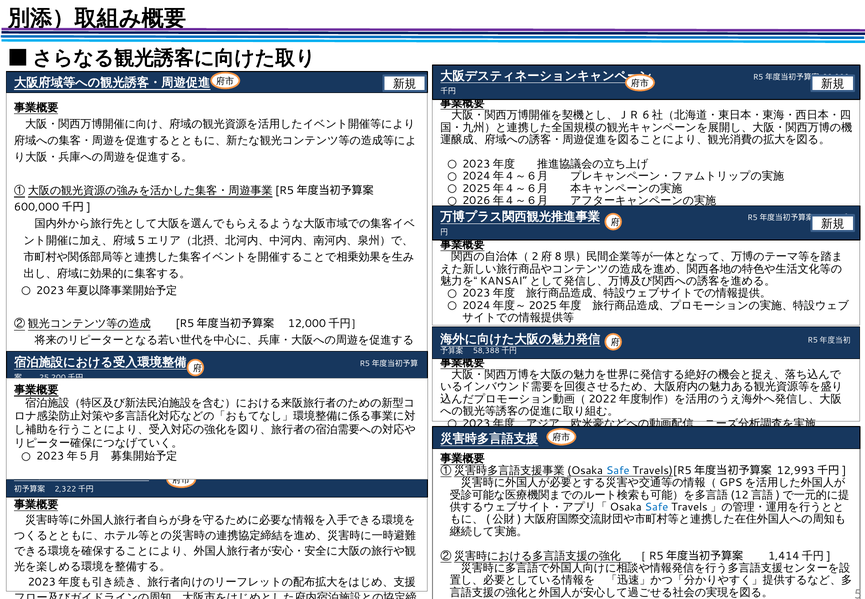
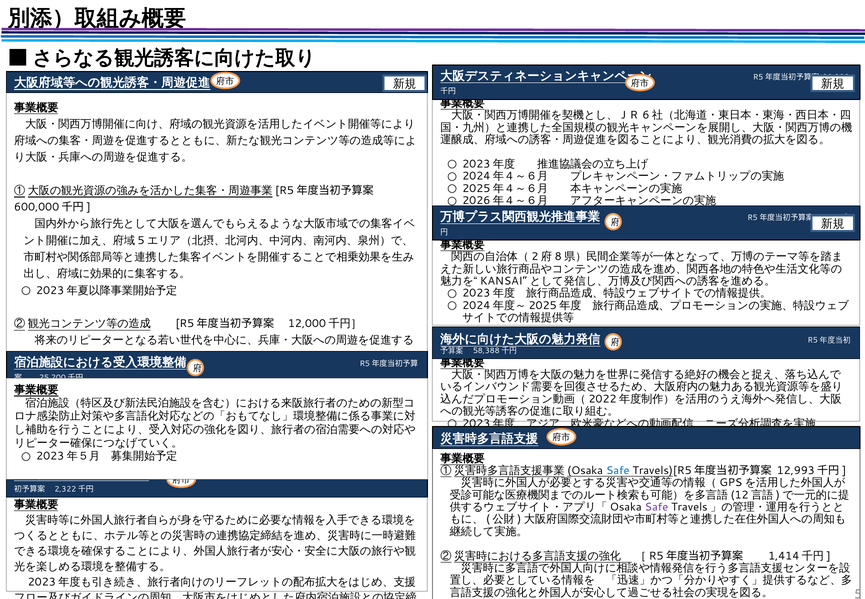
Safe at (656, 507) colour: blue -> purple
